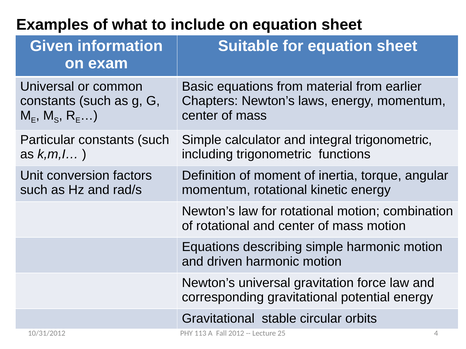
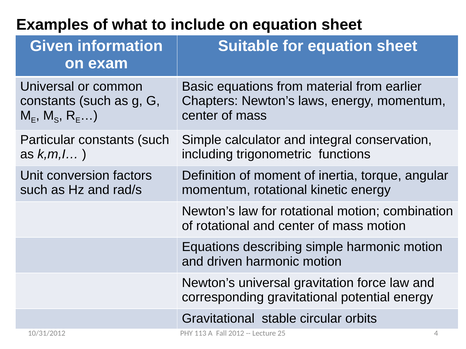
integral trigonometric: trigonometric -> conservation
